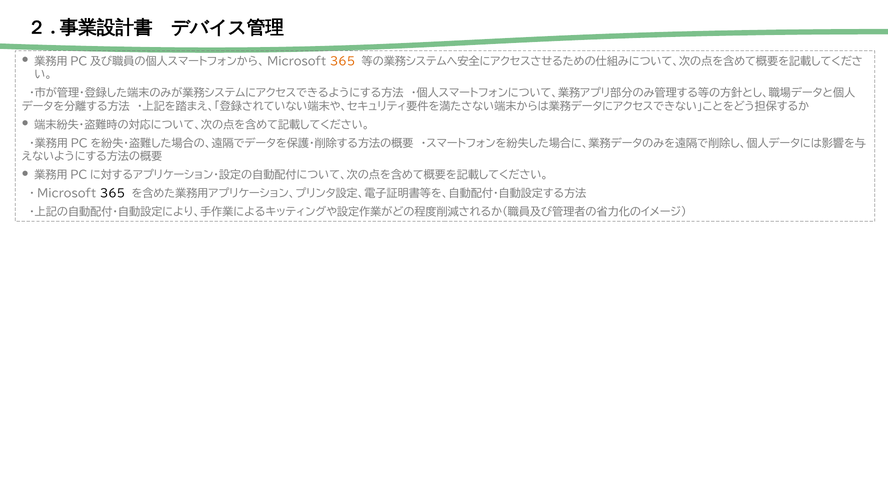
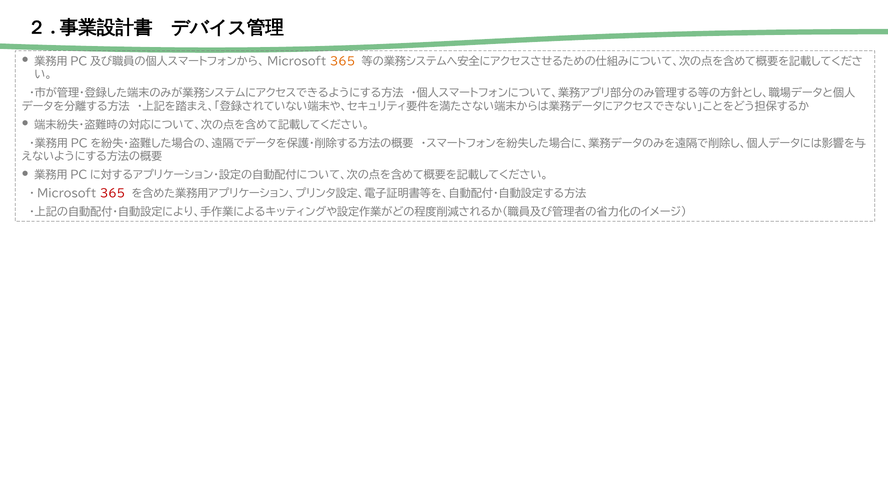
365 at (113, 194) colour: black -> red
